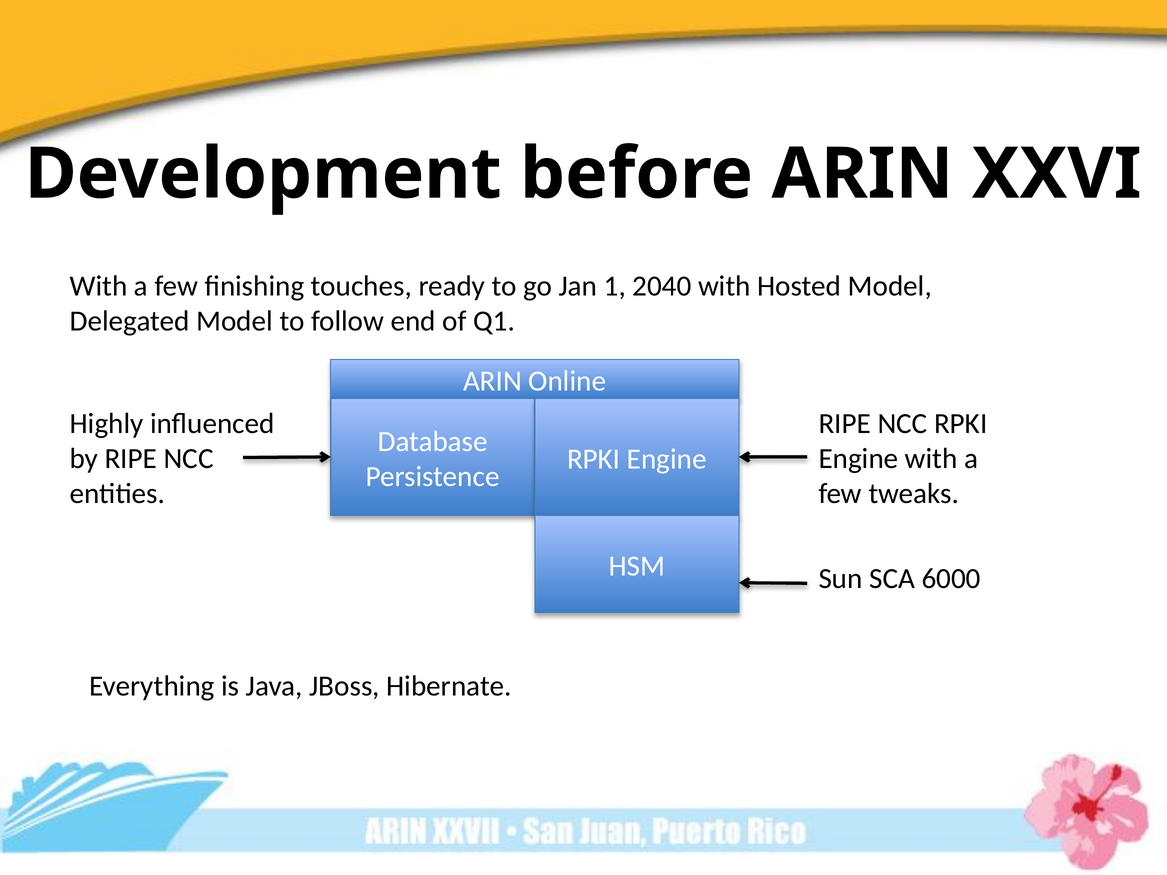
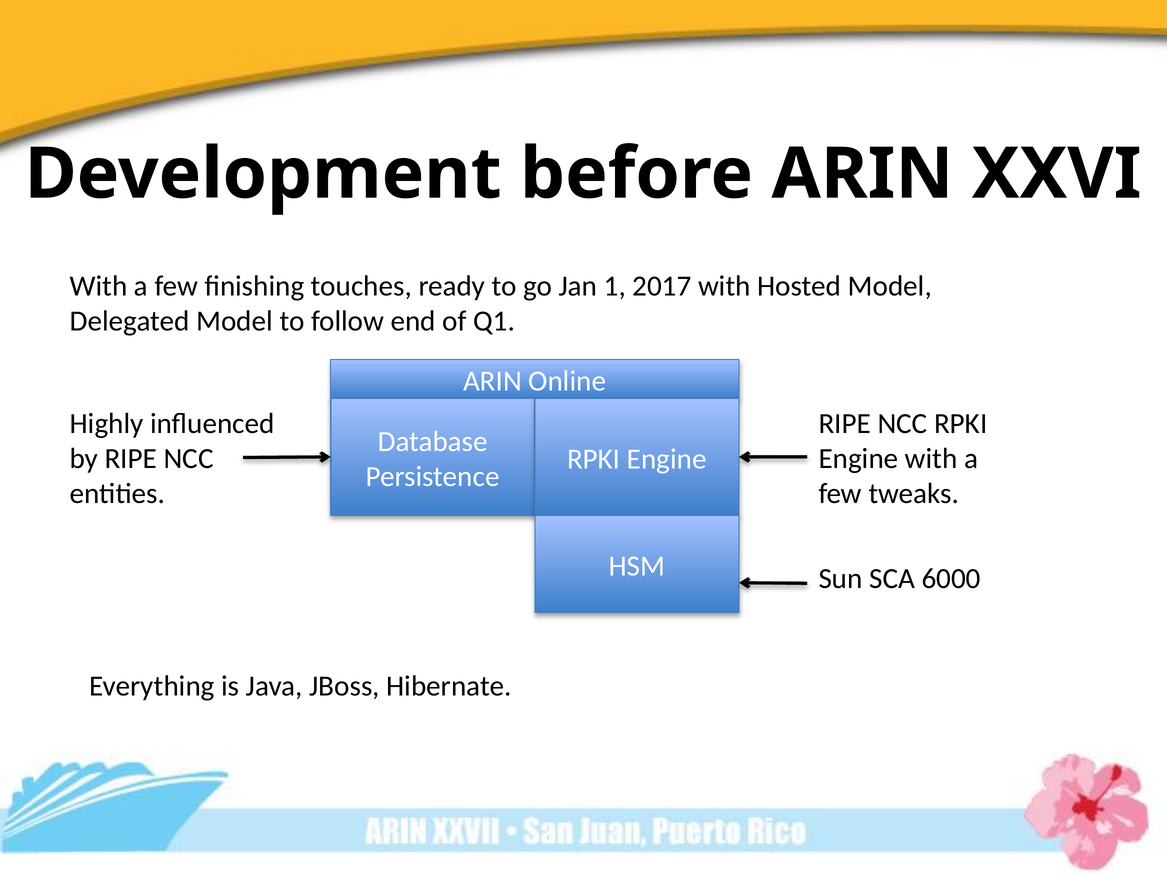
2040: 2040 -> 2017
